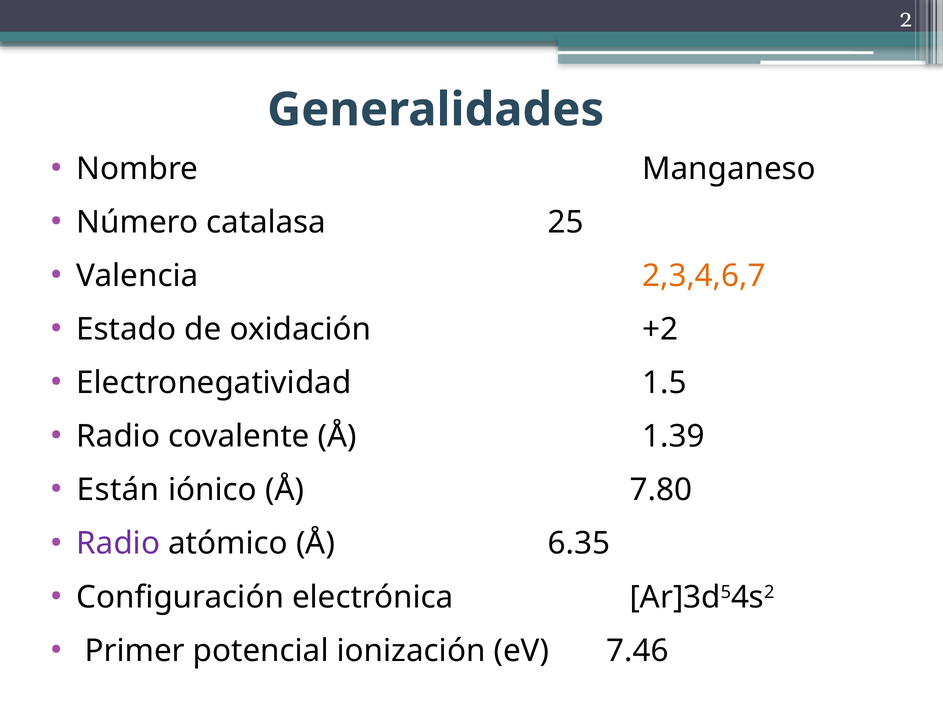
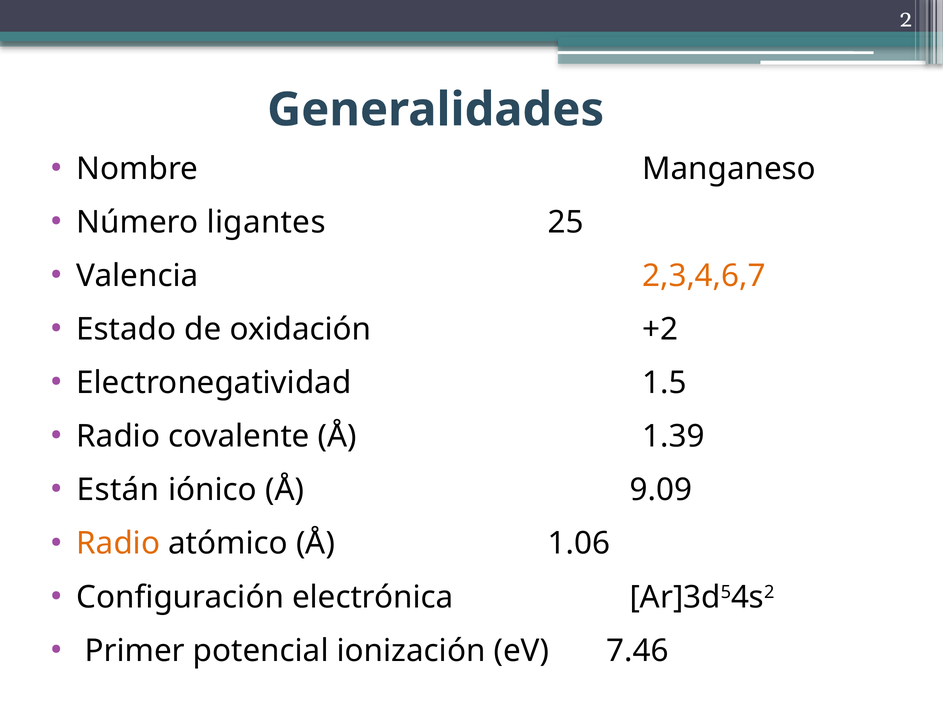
catalasa: catalasa -> ligantes
7.80: 7.80 -> 9.09
Radio at (118, 544) colour: purple -> orange
6.35: 6.35 -> 1.06
